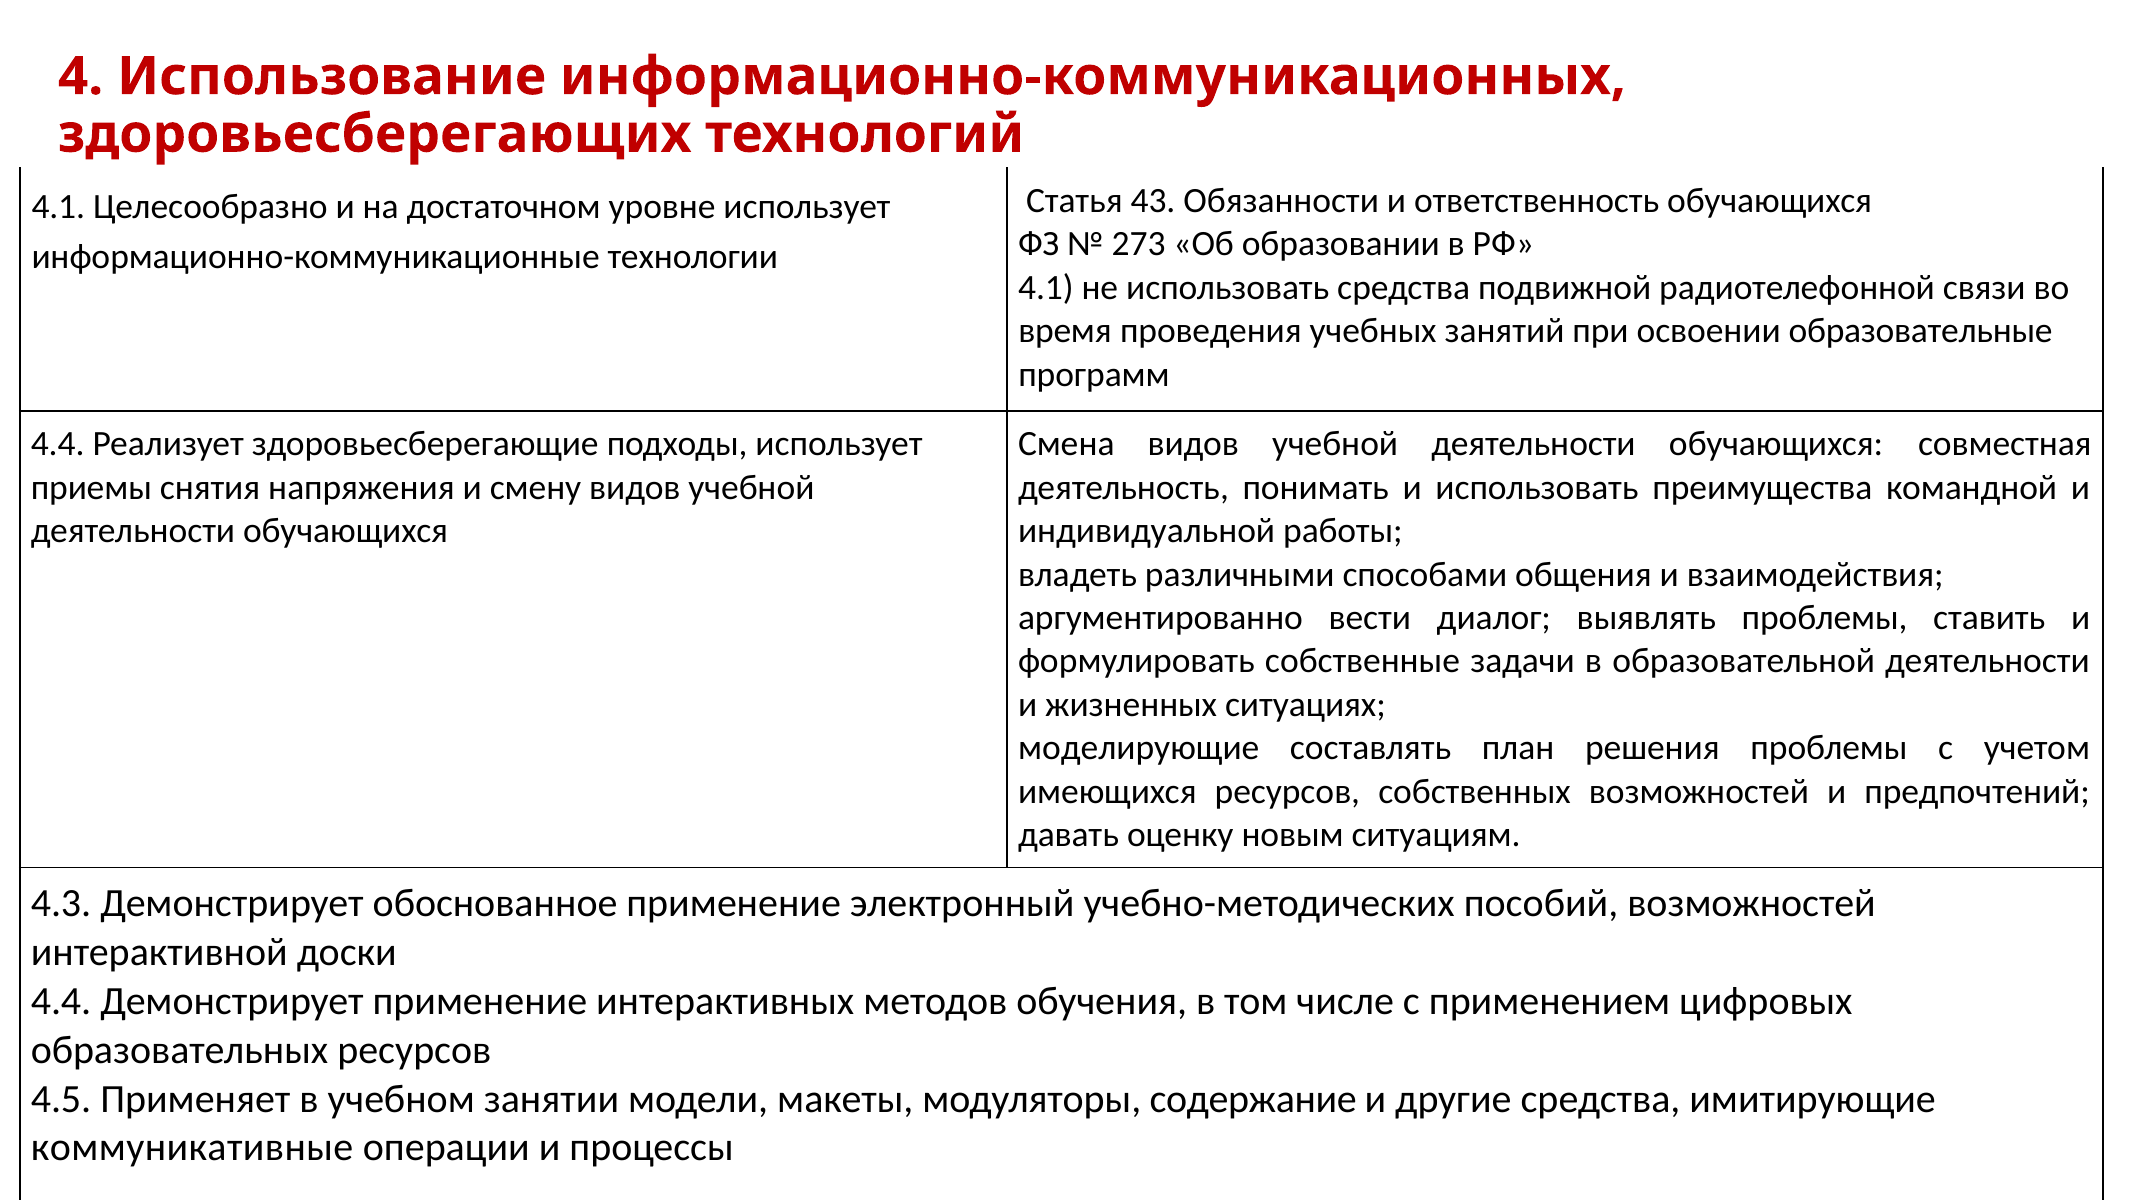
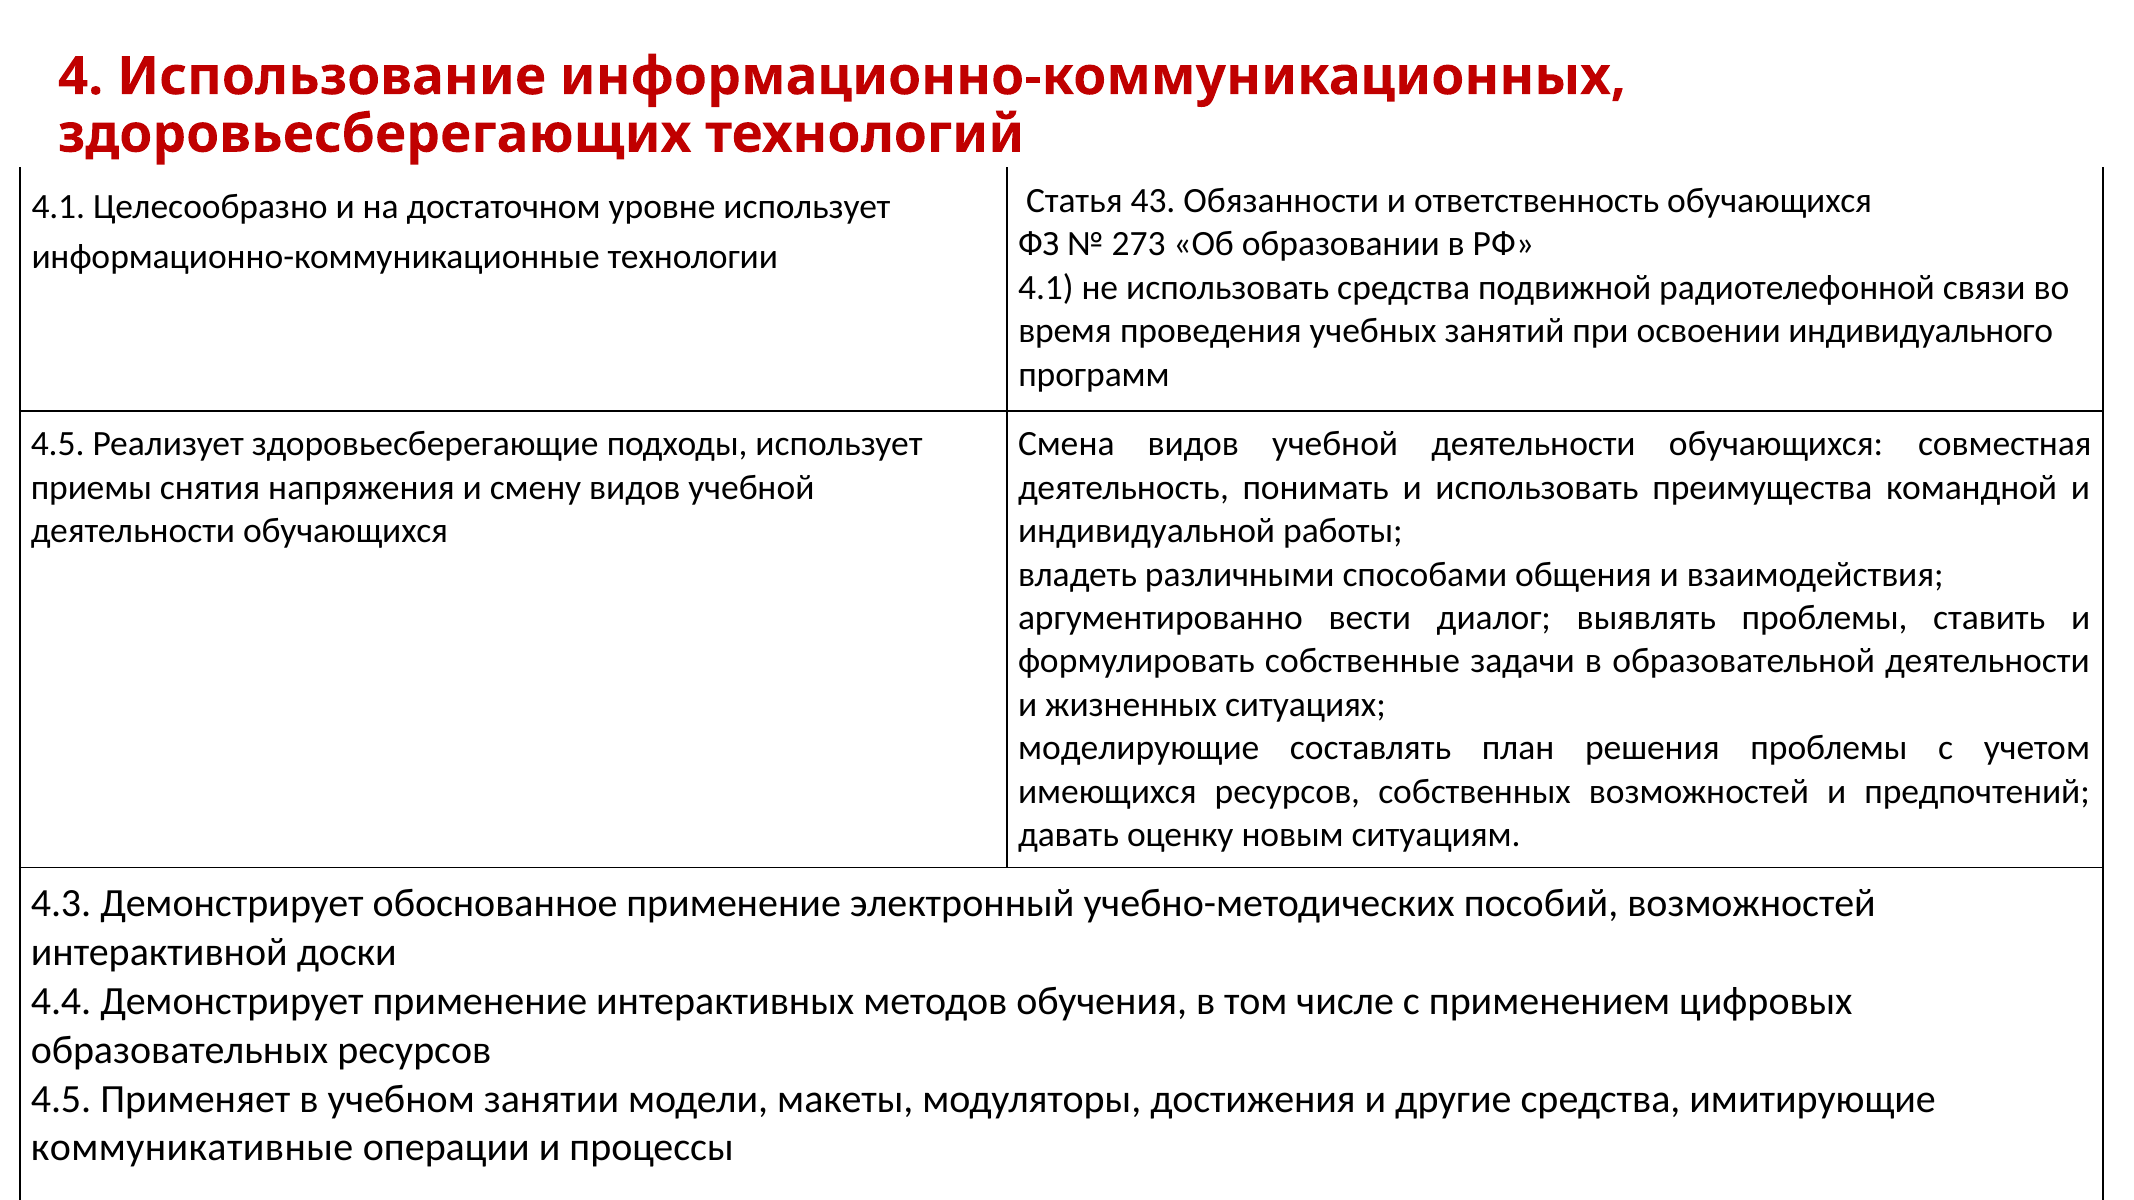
образовательные: образовательные -> индивидуального
4.4 at (58, 444): 4.4 -> 4.5
содержание: содержание -> достижения
